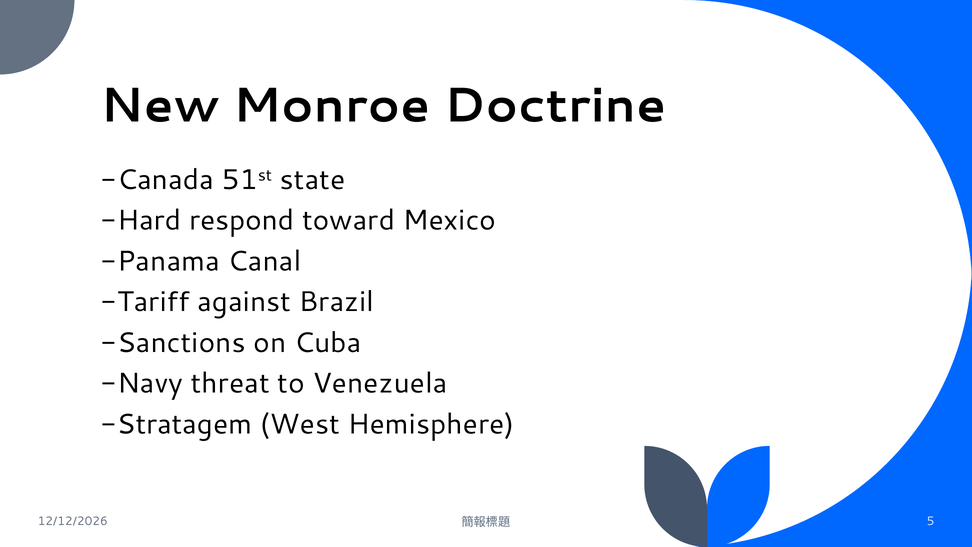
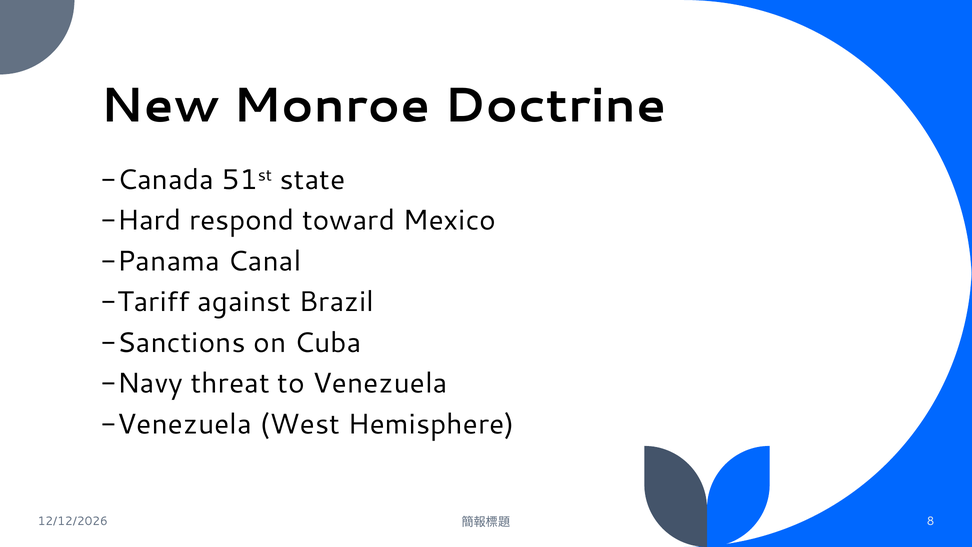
Stratagem at (176, 424): Stratagem -> Venezuela
5: 5 -> 8
